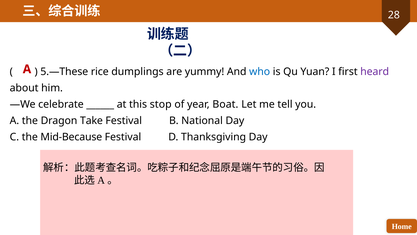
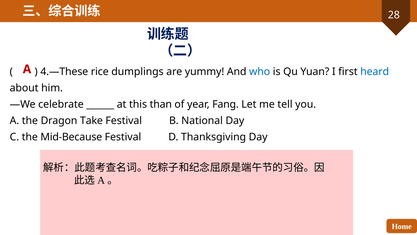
5.—These: 5.—These -> 4.—These
heard colour: purple -> blue
stop: stop -> than
Boat: Boat -> Fang
